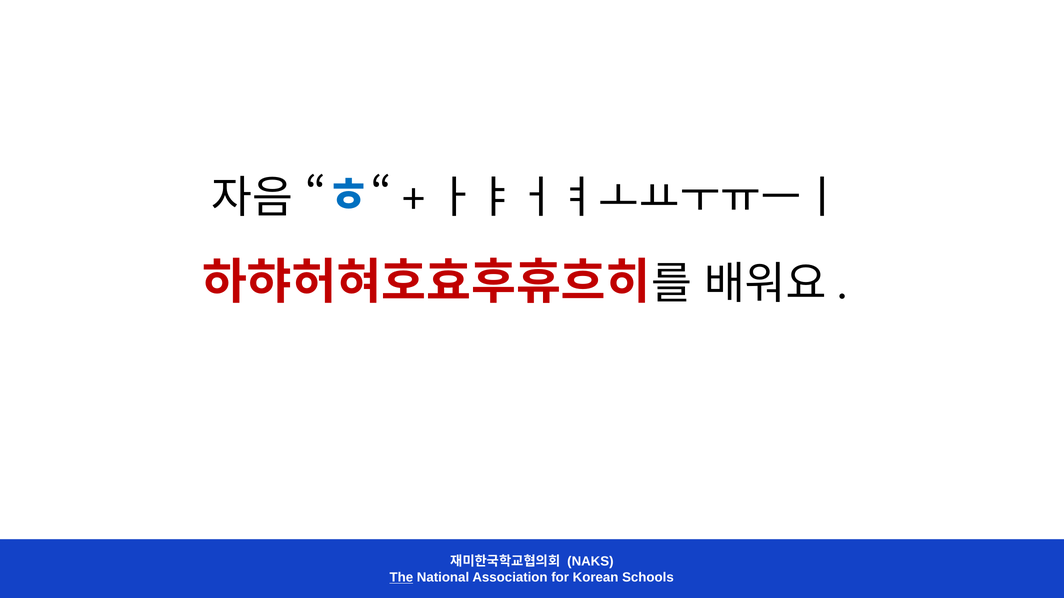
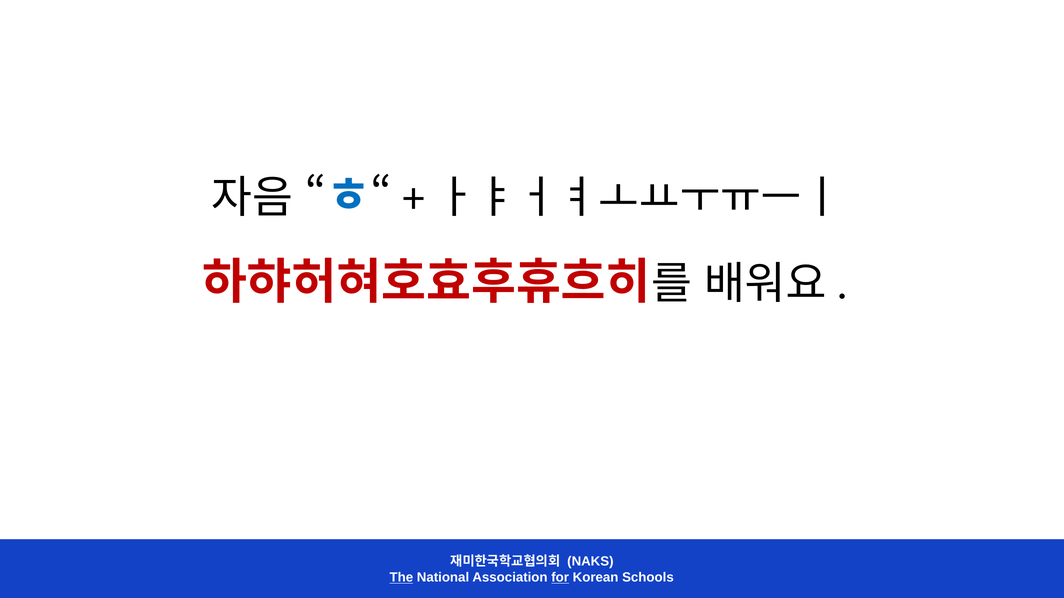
for underline: none -> present
